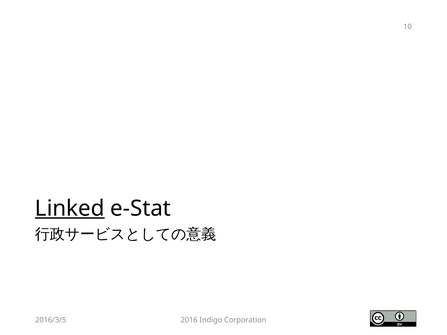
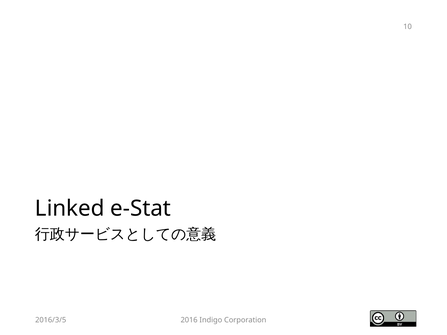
Linked underline: present -> none
